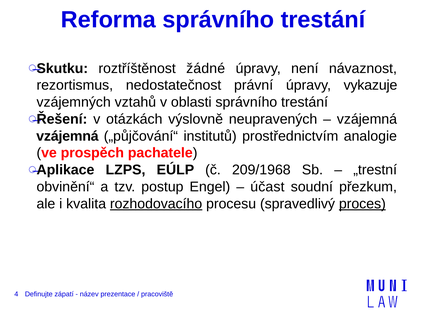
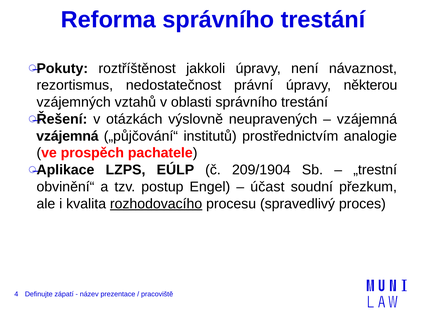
Skutku: Skutku -> Pokuty
žádné: žádné -> jakkoli
vykazuje: vykazuje -> některou
209/1968: 209/1968 -> 209/1904
proces underline: present -> none
